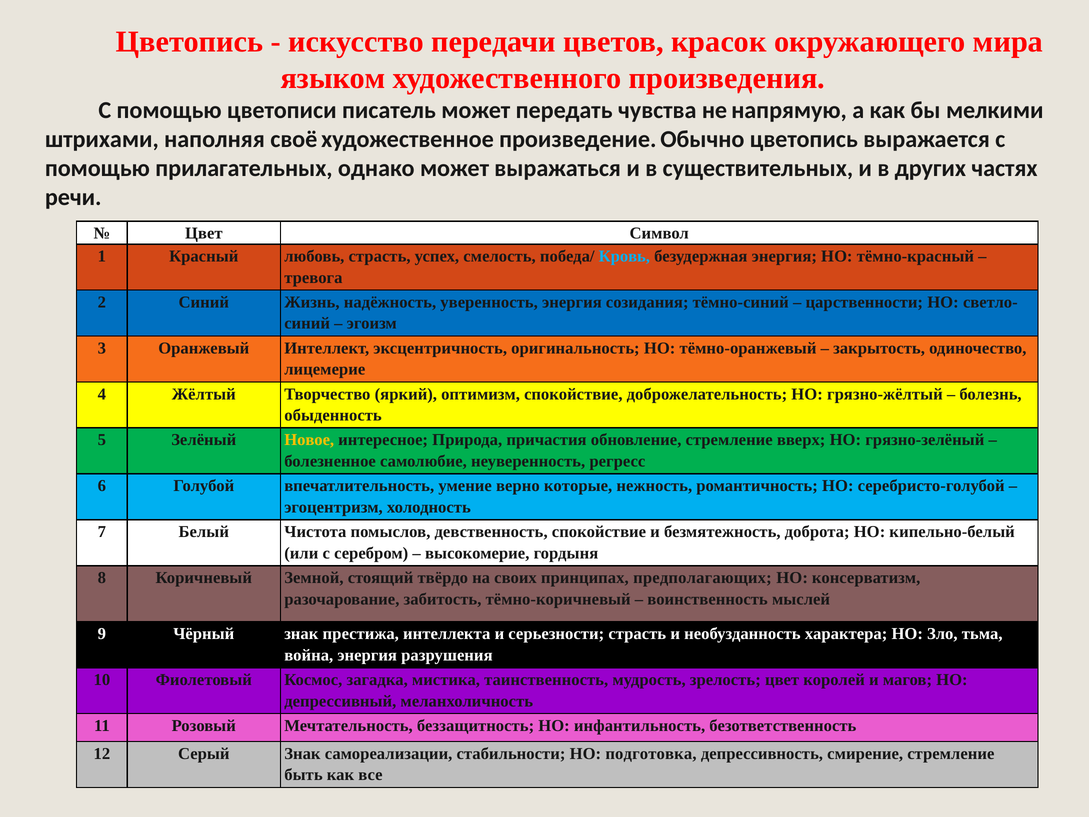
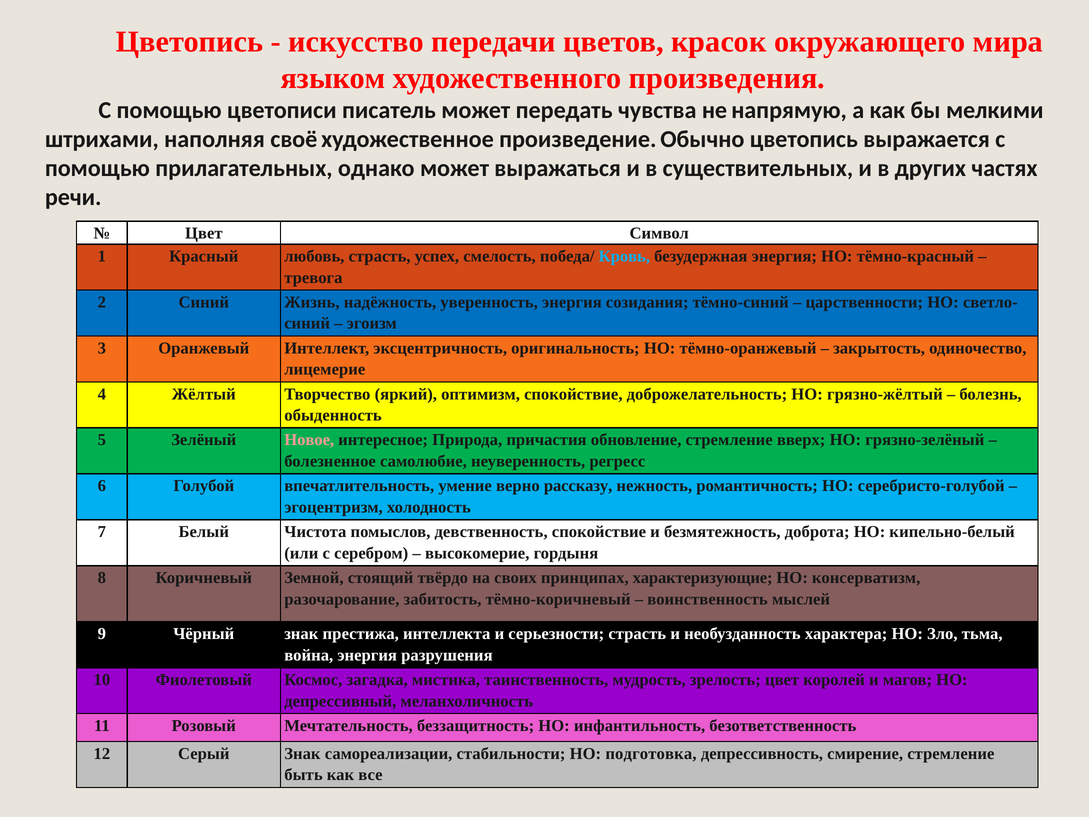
Новое colour: yellow -> pink
которые: которые -> рассказу
предполагающих: предполагающих -> характеризующие
